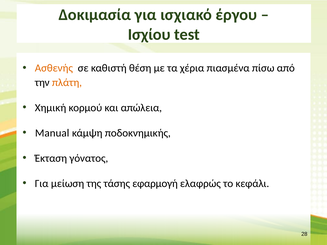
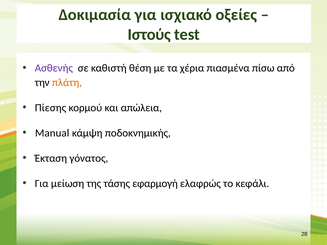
έργου: έργου -> οξείες
Ισχίου: Ισχίου -> Ιστούς
Ασθενής colour: orange -> purple
Χημική: Χημική -> Πίεσης
